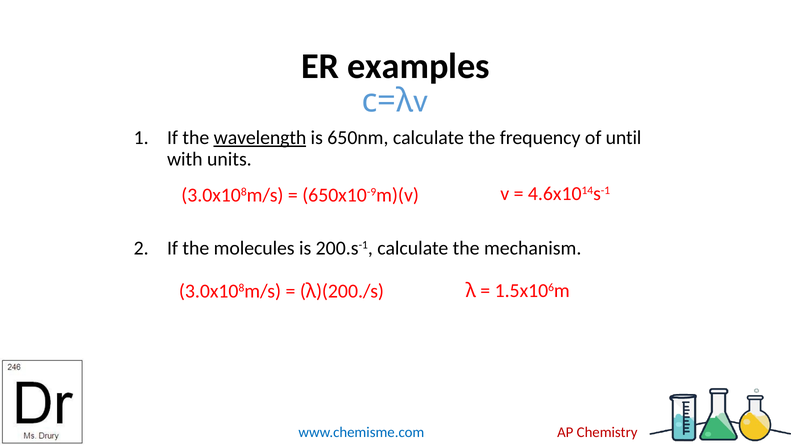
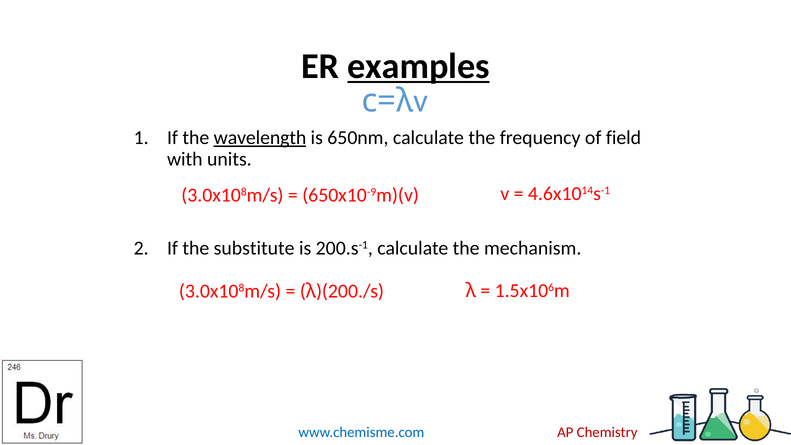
examples underline: none -> present
until: until -> field
molecules: molecules -> substitute
